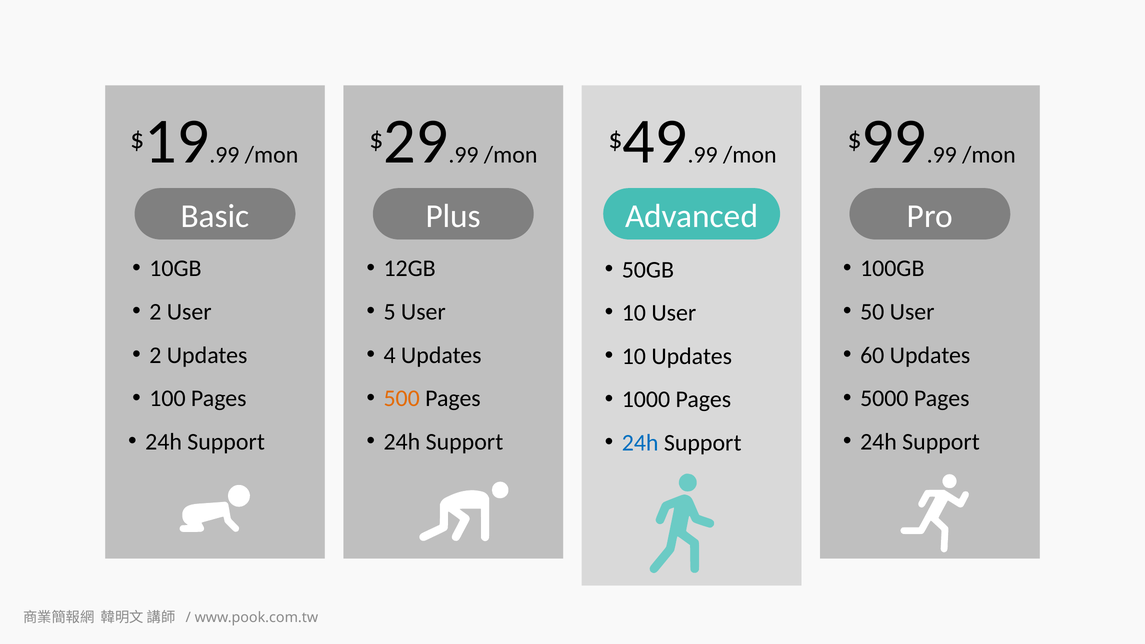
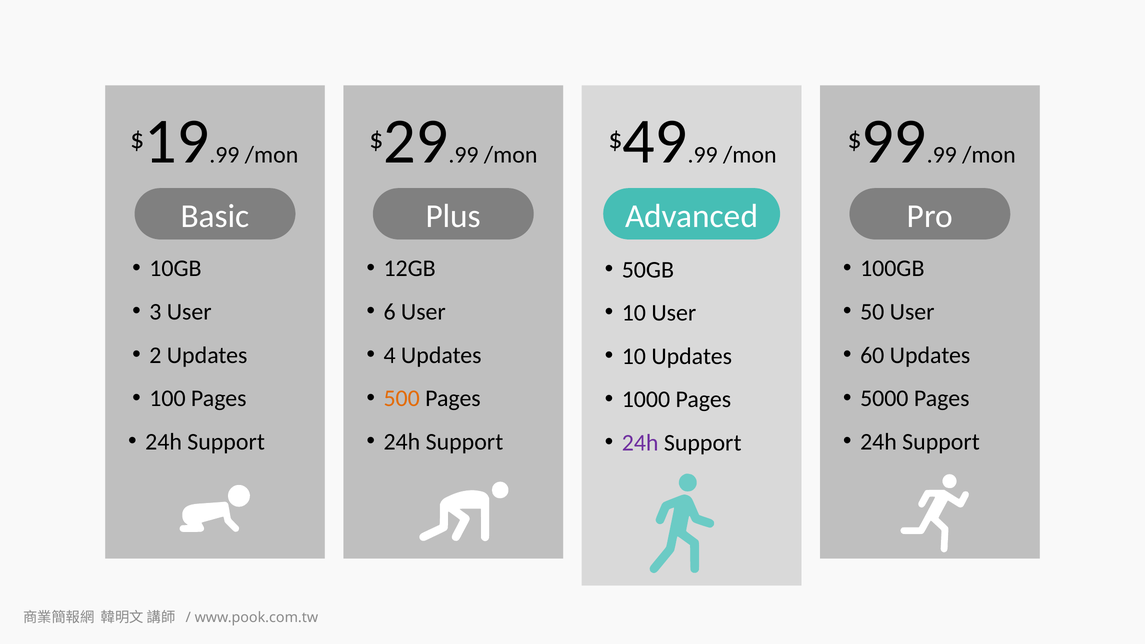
2 at (155, 312): 2 -> 3
5: 5 -> 6
24h at (640, 443) colour: blue -> purple
